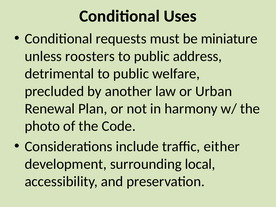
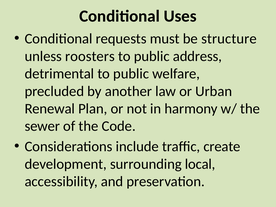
miniature: miniature -> structure
photo: photo -> sewer
either: either -> create
